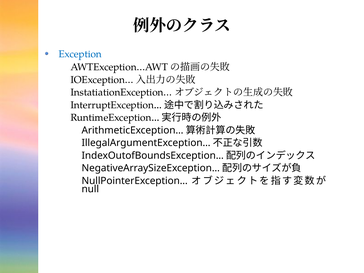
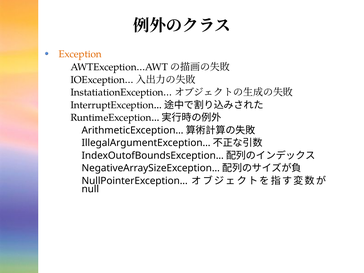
Exception colour: blue -> orange
